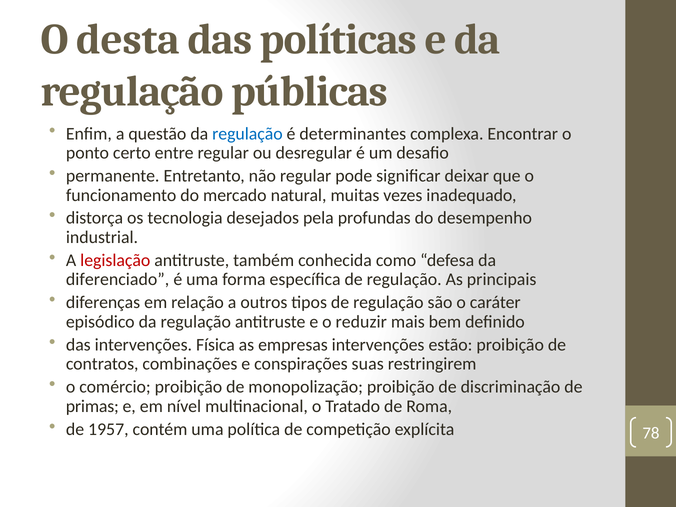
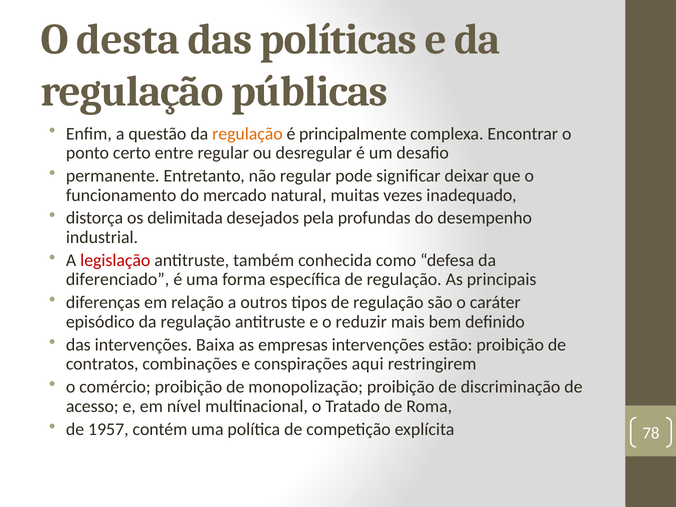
regulação at (247, 134) colour: blue -> orange
determinantes: determinantes -> principalmente
tecnologia: tecnologia -> delimitada
Física: Física -> Baixa
suas: suas -> aqui
primas: primas -> acesso
